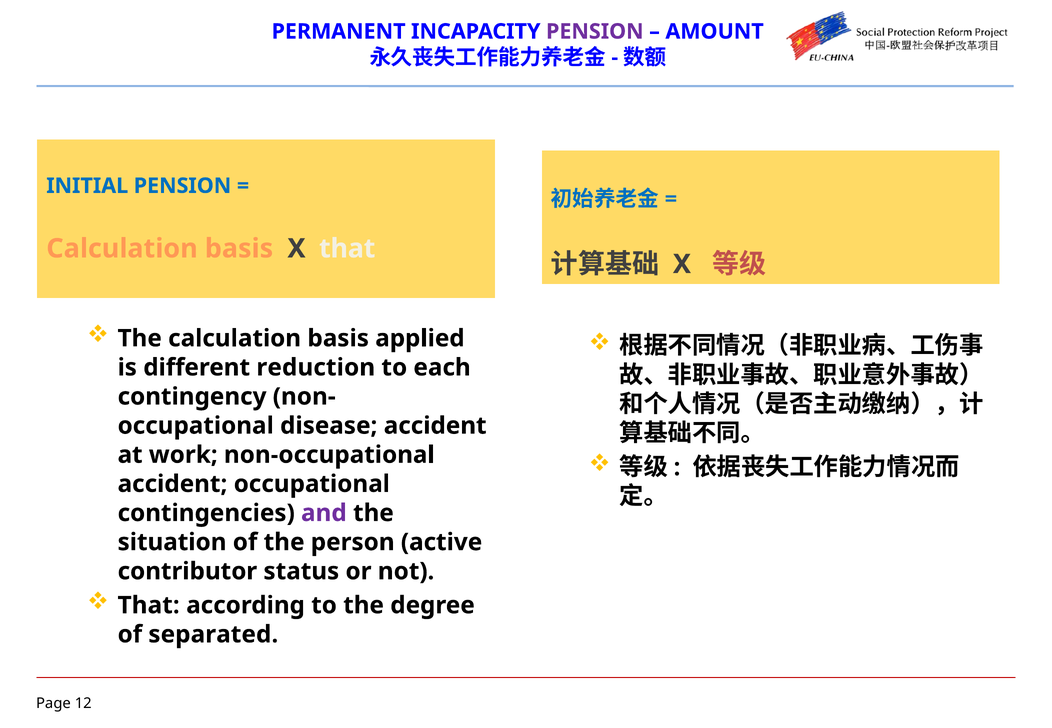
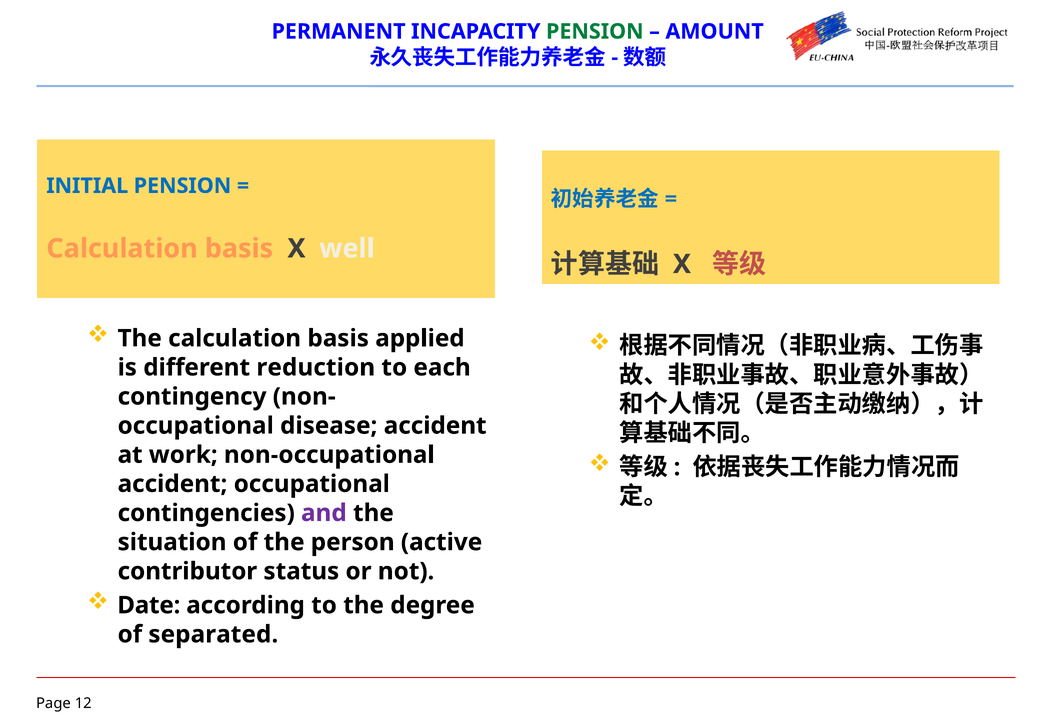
PENSION at (595, 32) colour: purple -> green
X that: that -> well
That at (149, 606): That -> Date
